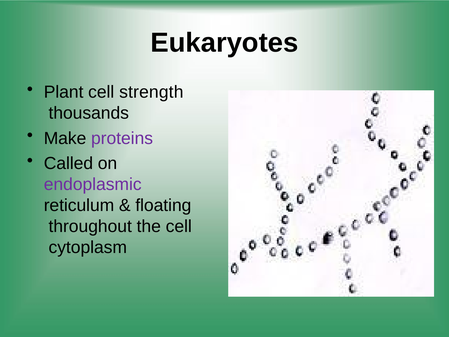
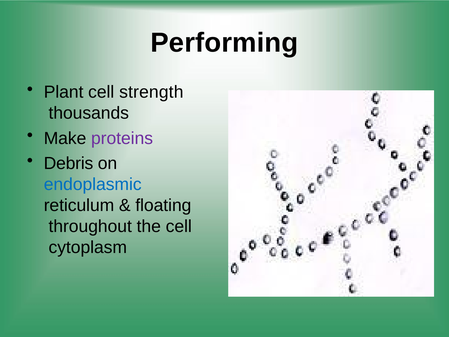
Eukaryotes: Eukaryotes -> Performing
Called: Called -> Debris
endoplasmic colour: purple -> blue
